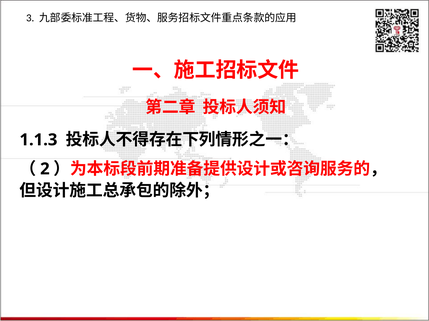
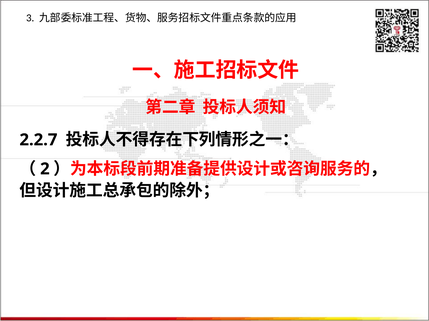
1.1.3: 1.1.3 -> 2.2.7
